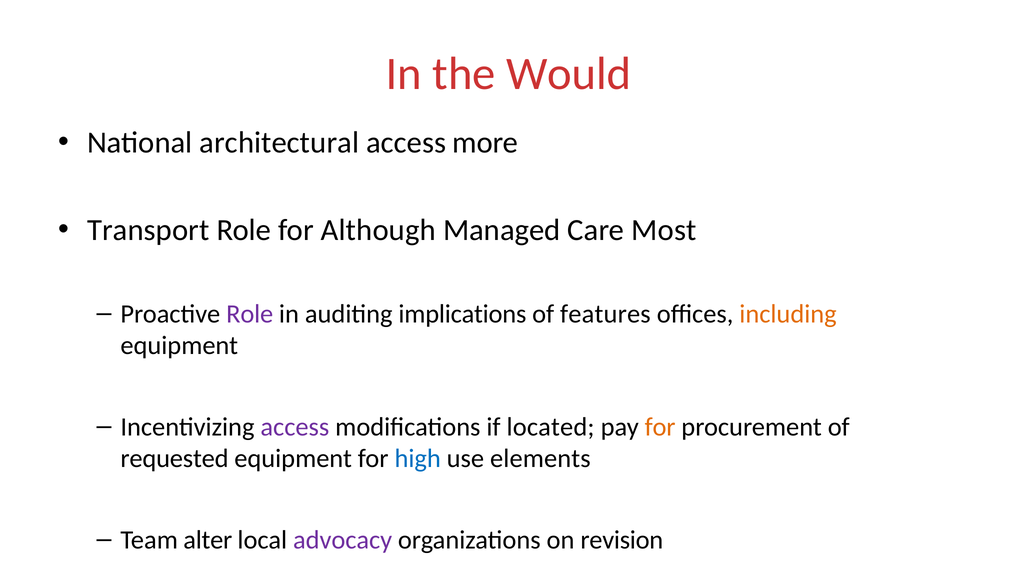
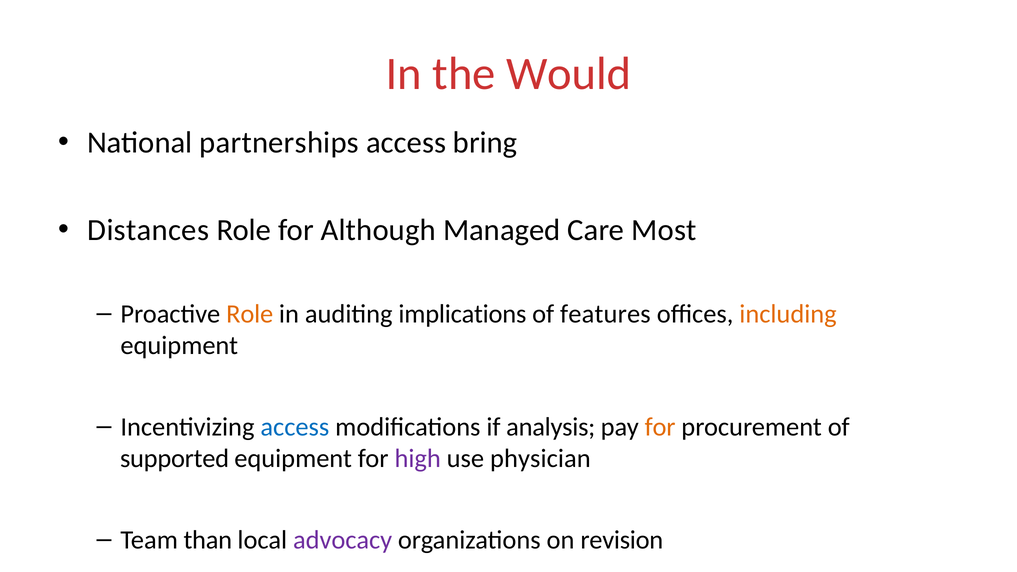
architectural: architectural -> partnerships
more: more -> bring
Transport: Transport -> Distances
Role at (250, 314) colour: purple -> orange
access at (295, 427) colour: purple -> blue
located: located -> analysis
requested: requested -> supported
high colour: blue -> purple
elements: elements -> physician
alter: alter -> than
